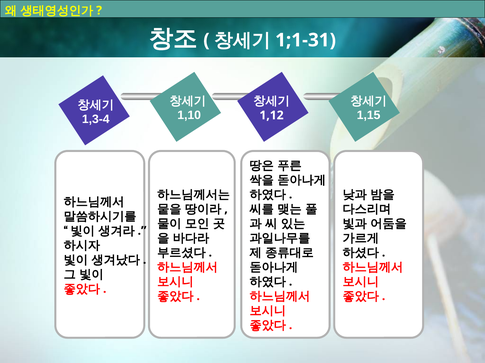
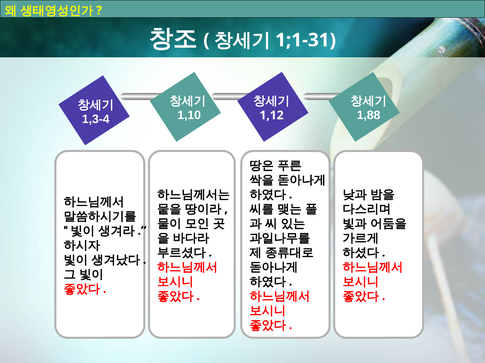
1,15: 1,15 -> 1,88
